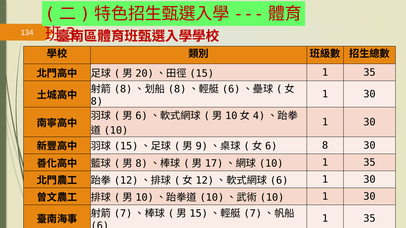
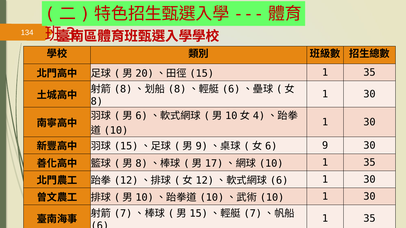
8 at (325, 146): 8 -> 9
